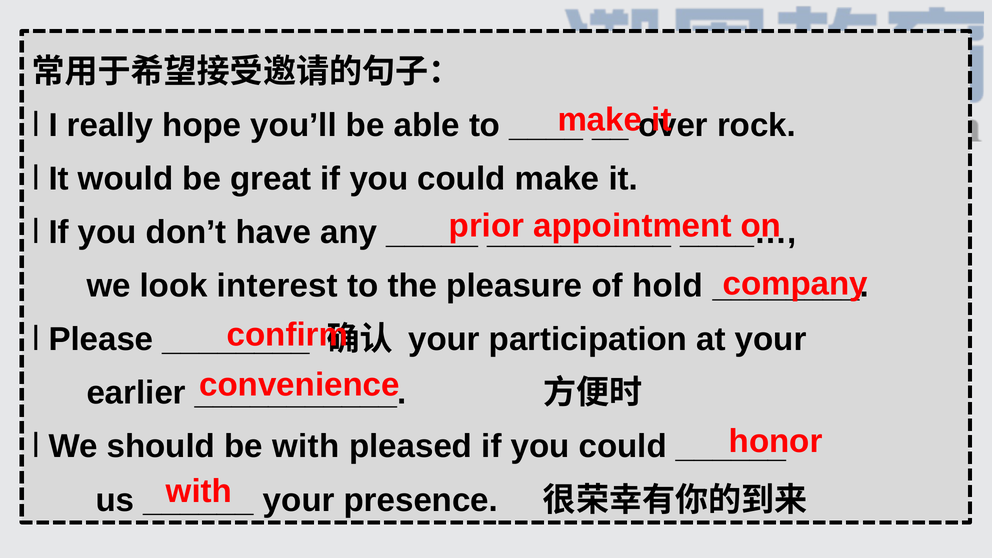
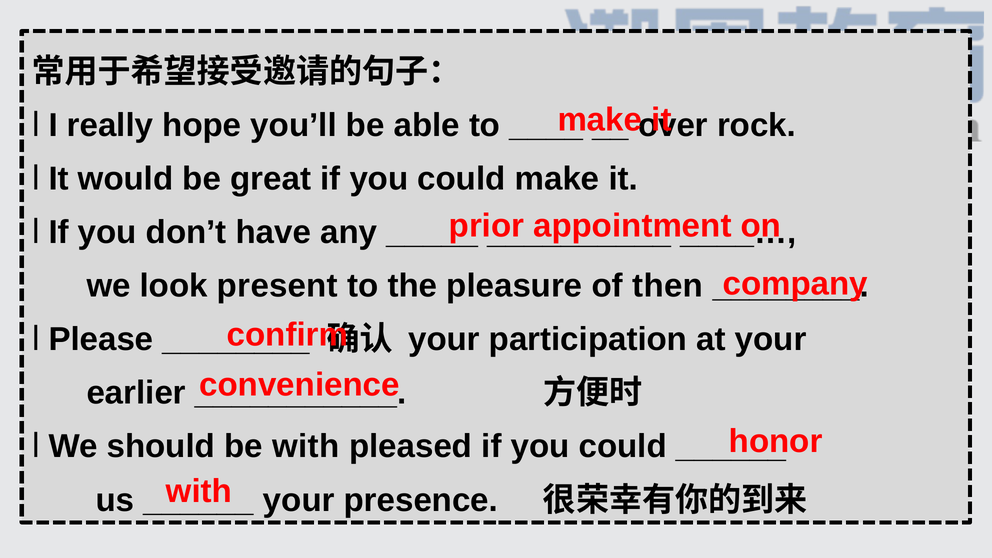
interest: interest -> present
hold: hold -> then
